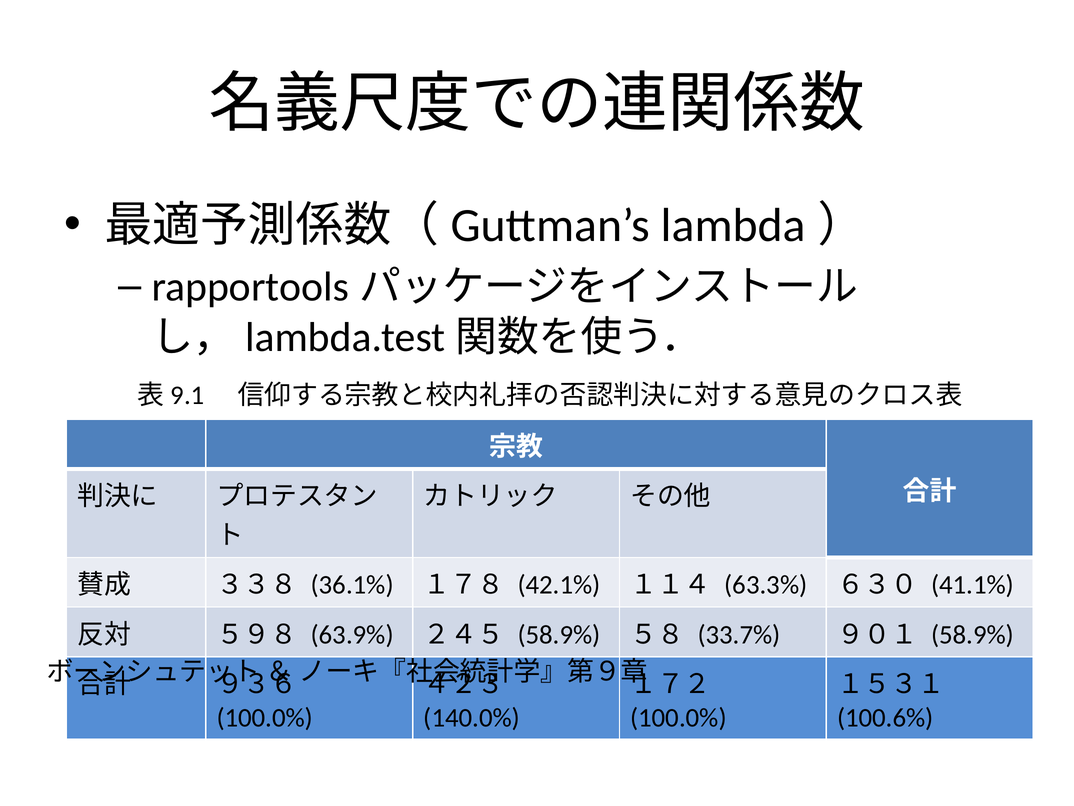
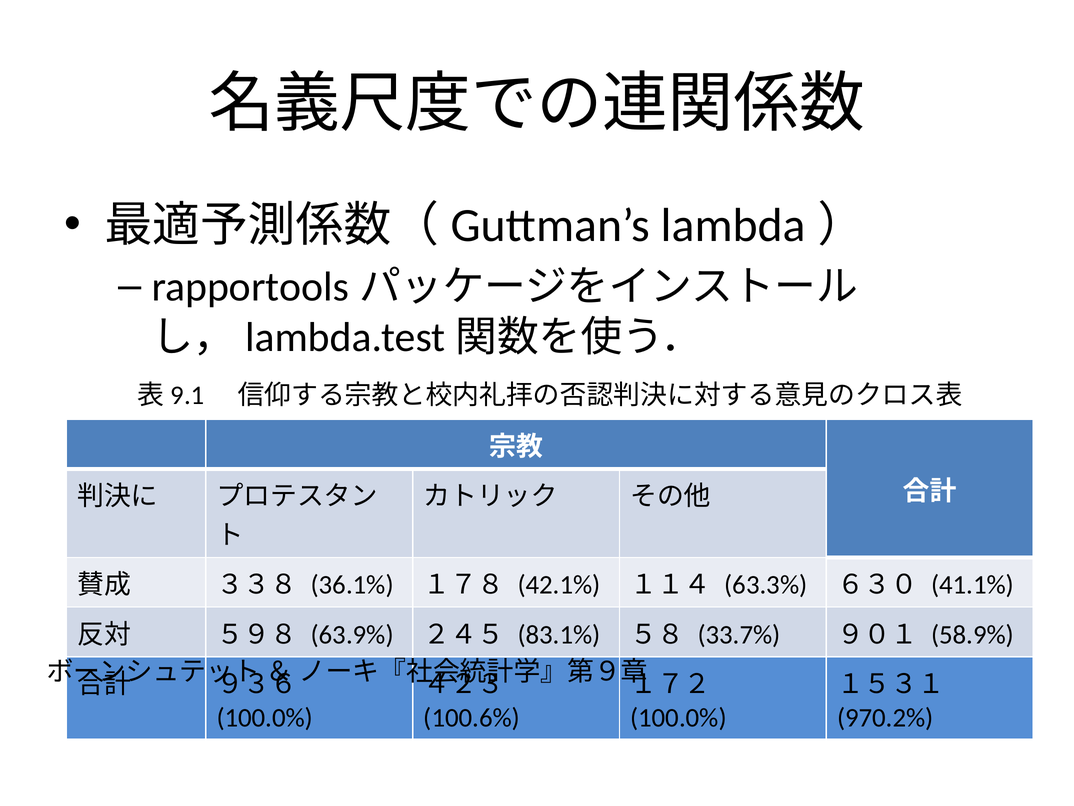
２４５ 58.9%: 58.9% -> 83.1%
140.0%: 140.0% -> 100.6%
100.6%: 100.6% -> 970.2%
